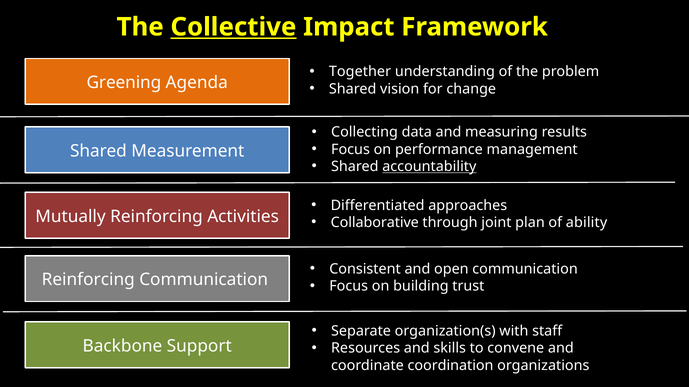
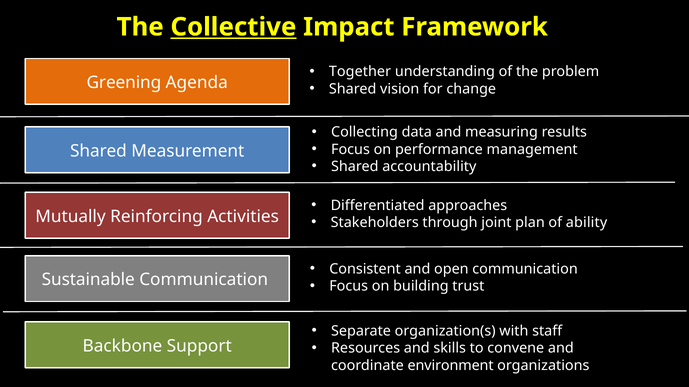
accountability underline: present -> none
Collaborative: Collaborative -> Stakeholders
Reinforcing at (88, 280): Reinforcing -> Sustainable
coordination: coordination -> environment
